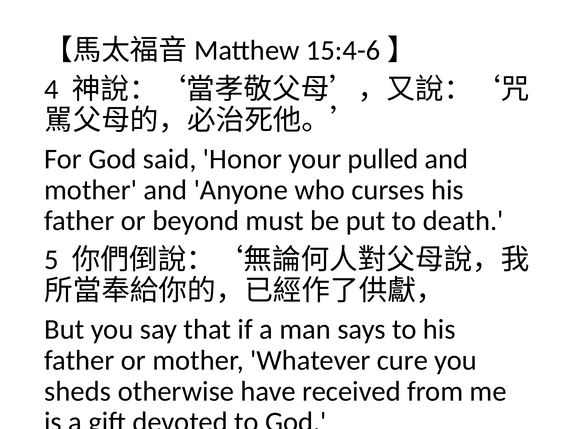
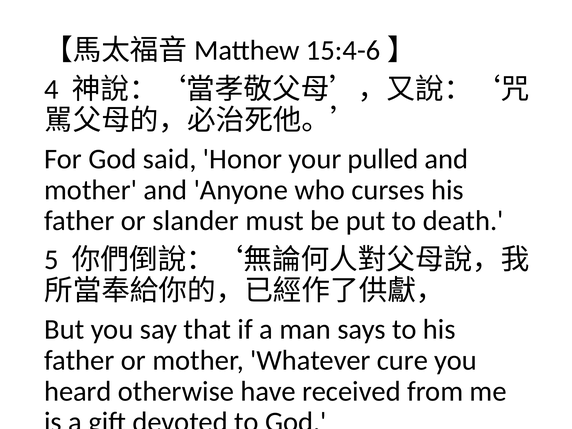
beyond: beyond -> slander
sheds: sheds -> heard
